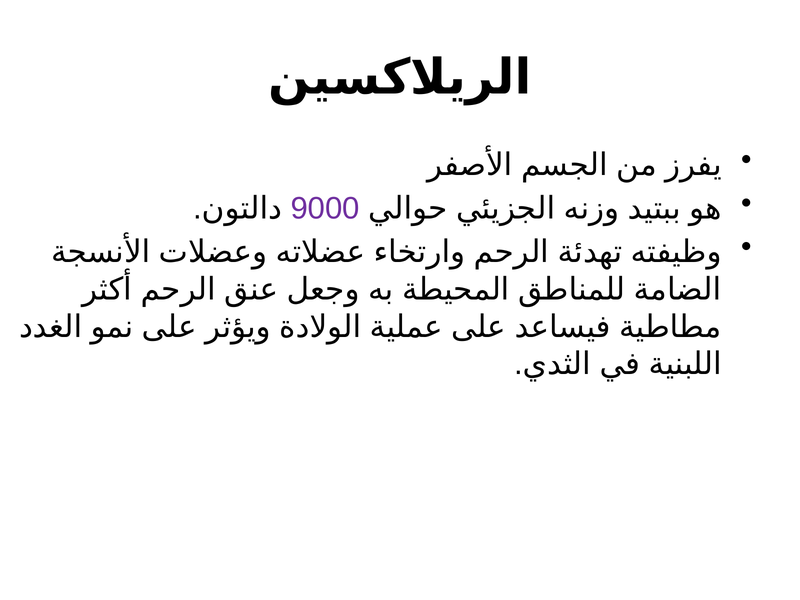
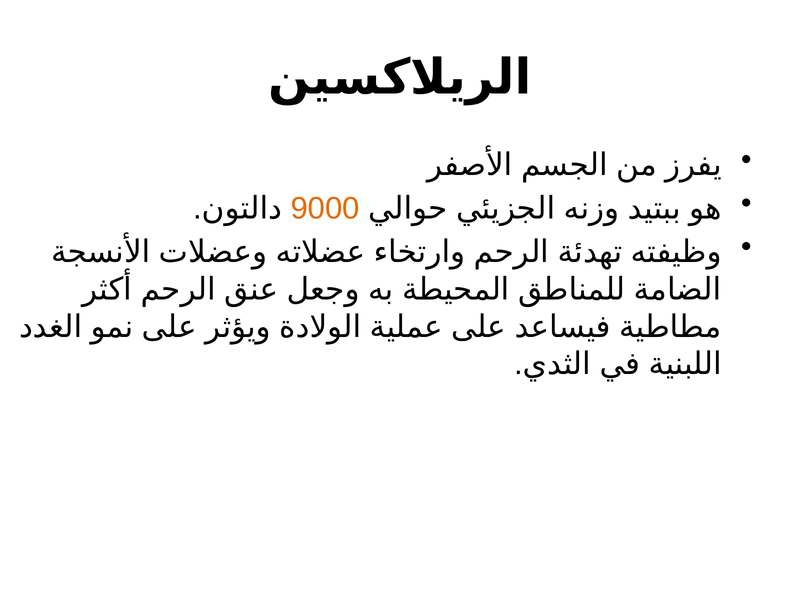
9000 colour: purple -> orange
